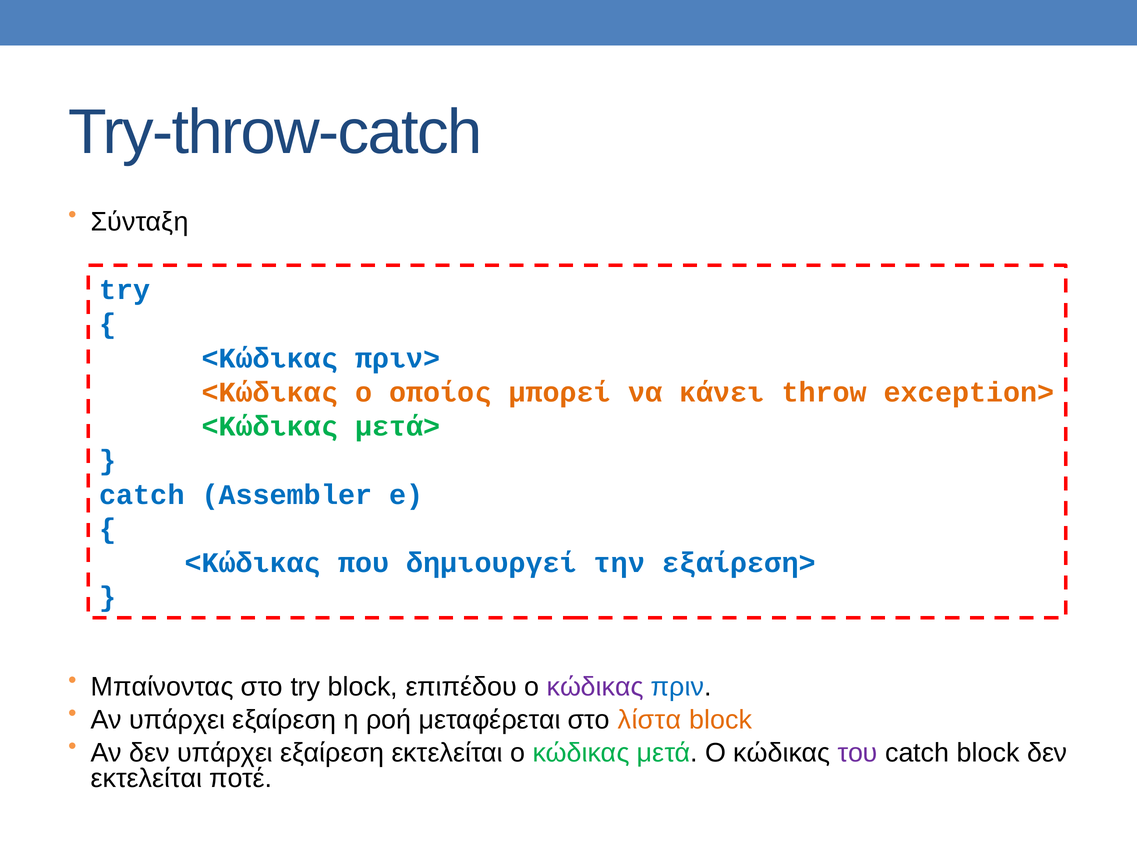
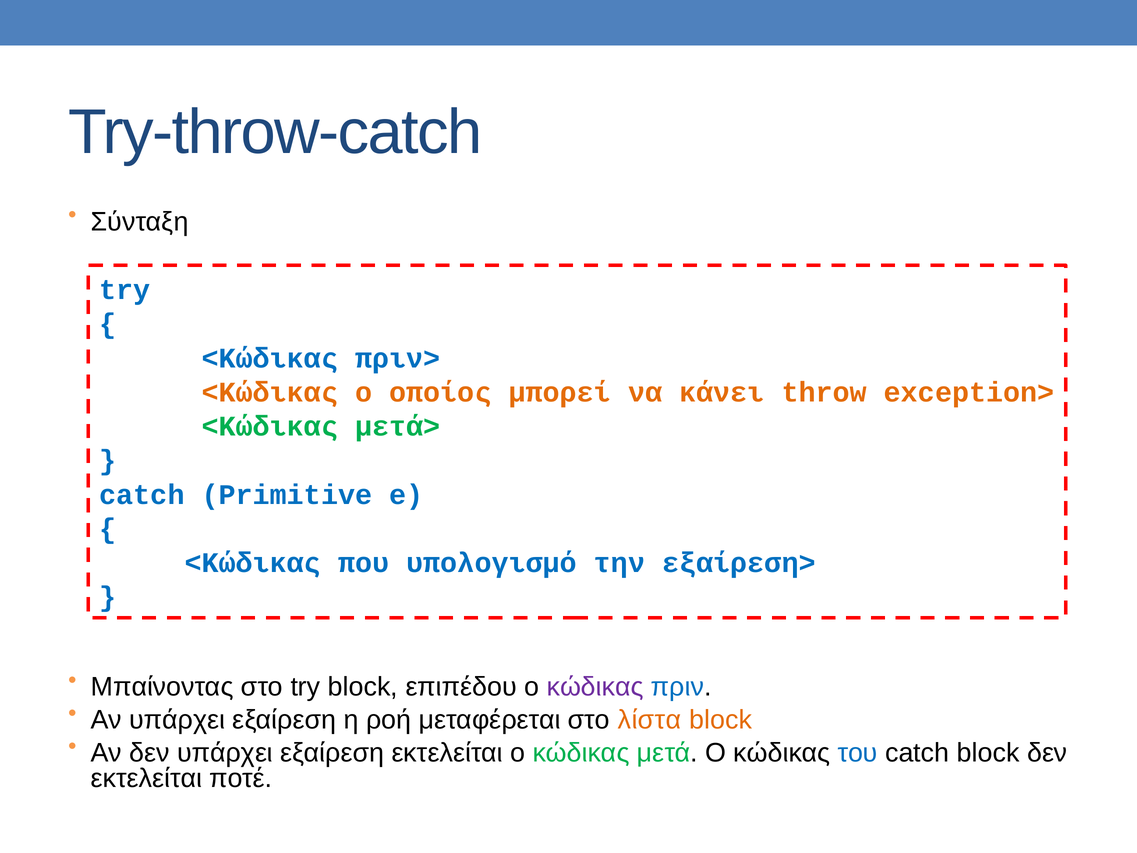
Assembler: Assembler -> Primitive
δημιουργεί: δημιουργεί -> υπολογισμό
του colour: purple -> blue
